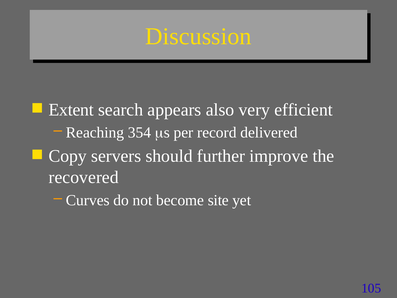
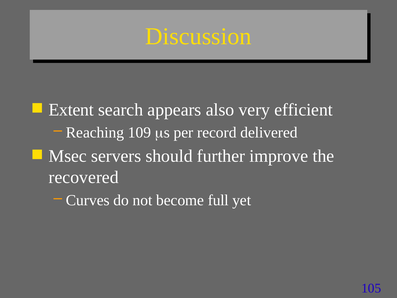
354: 354 -> 109
Copy: Copy -> Msec
site: site -> full
